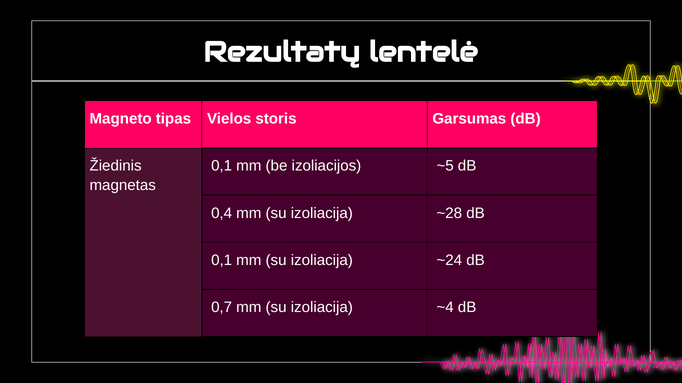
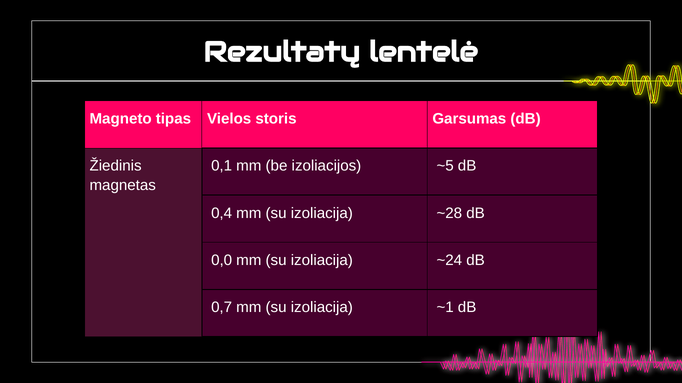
0,1 at (222, 261): 0,1 -> 0,0
~4: ~4 -> ~1
